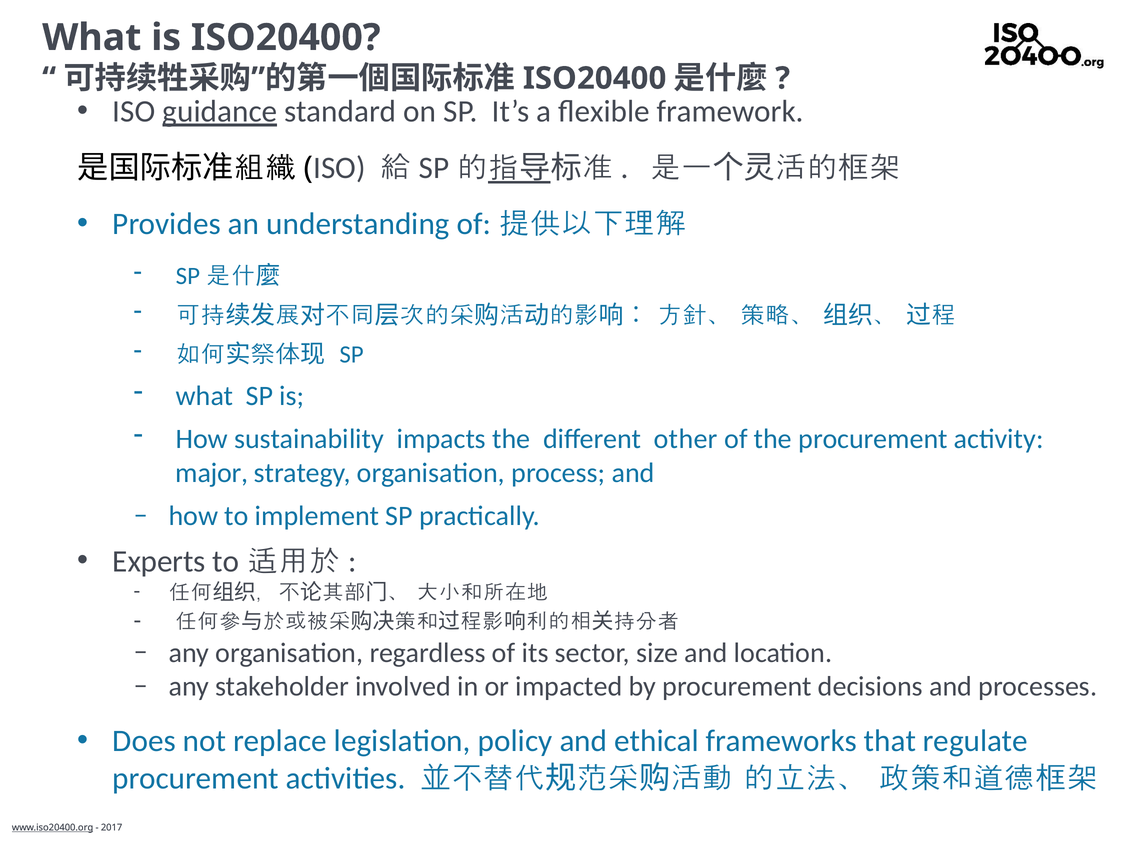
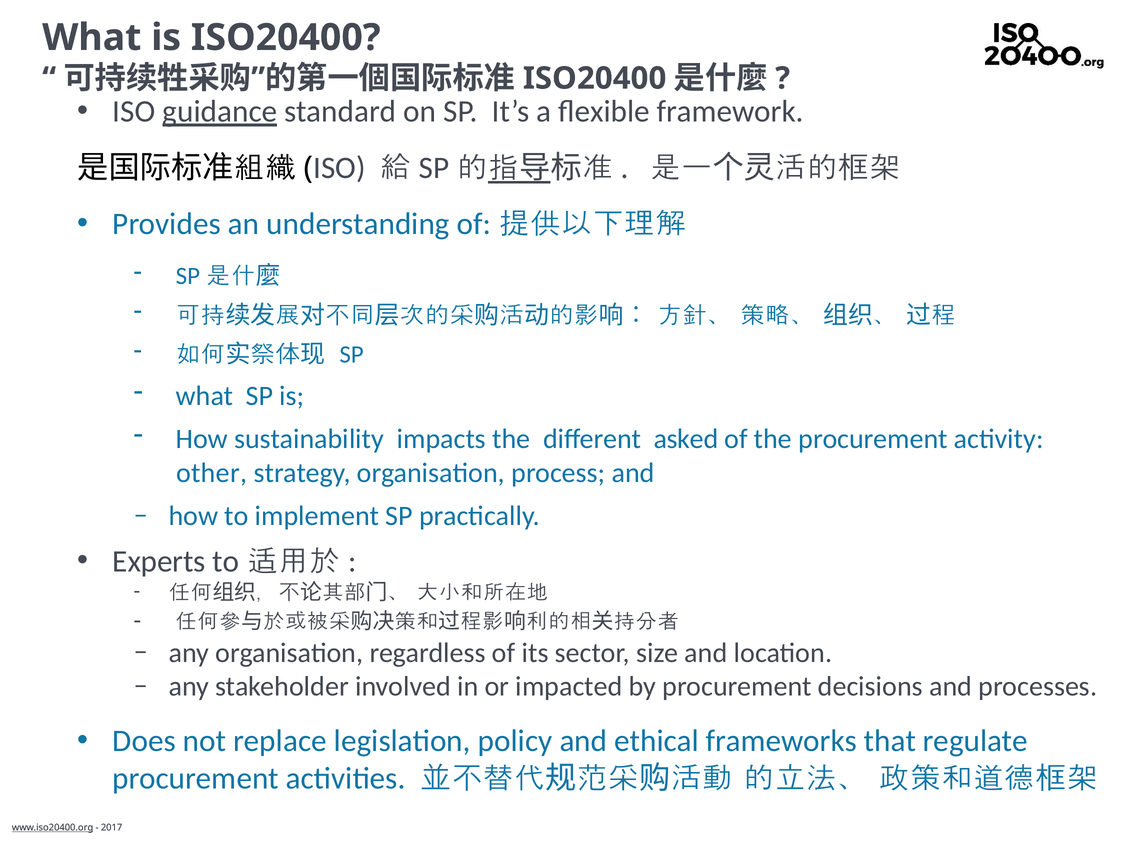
other: other -> asked
major: major -> other
